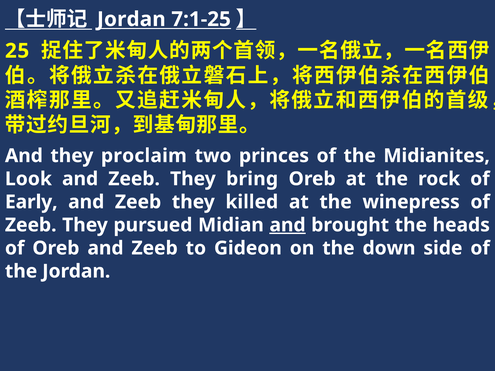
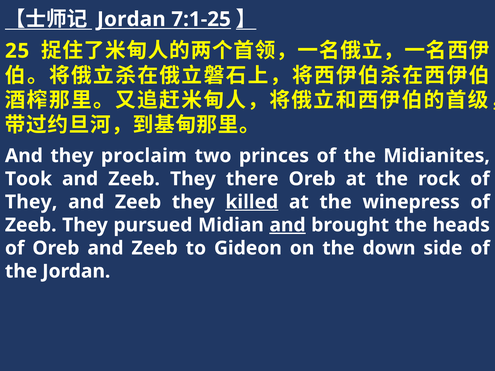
Look: Look -> Took
bring: bring -> there
Early at (31, 202): Early -> They
killed underline: none -> present
